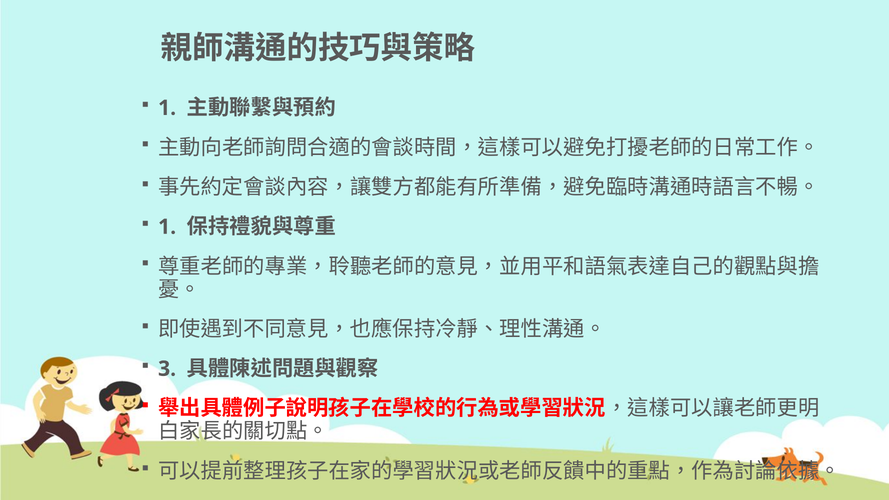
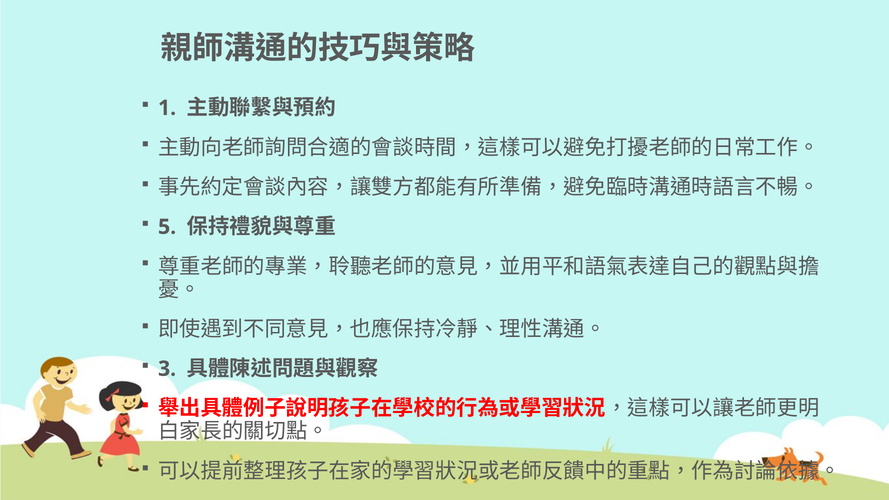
1 at (167, 227): 1 -> 5
